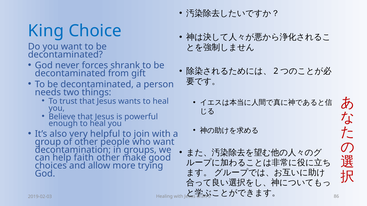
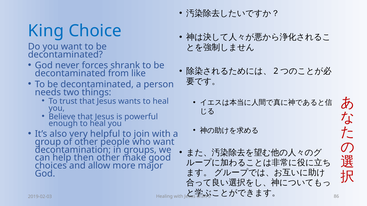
gift: gift -> like
faith: faith -> then
trying: trying -> major
